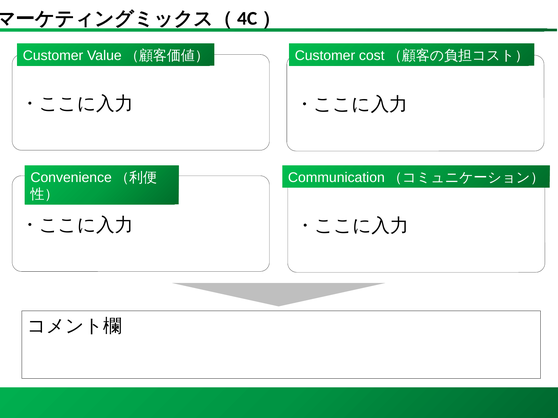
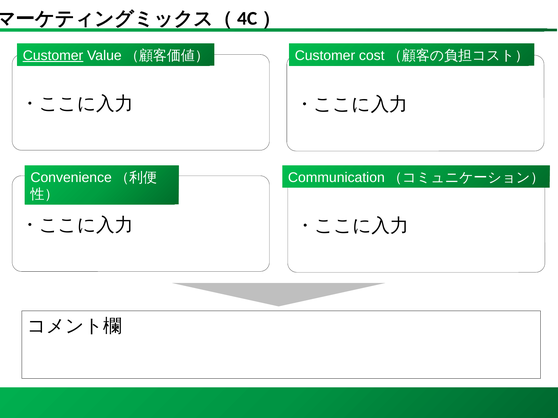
Customer at (53, 56) underline: none -> present
